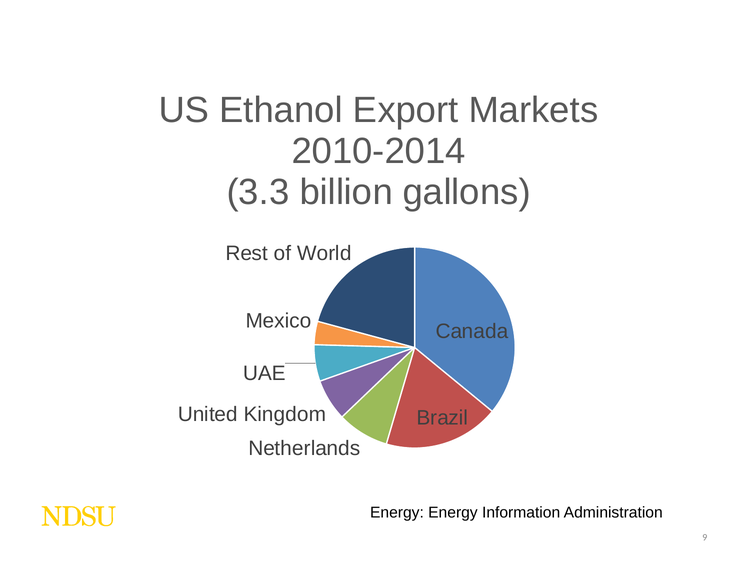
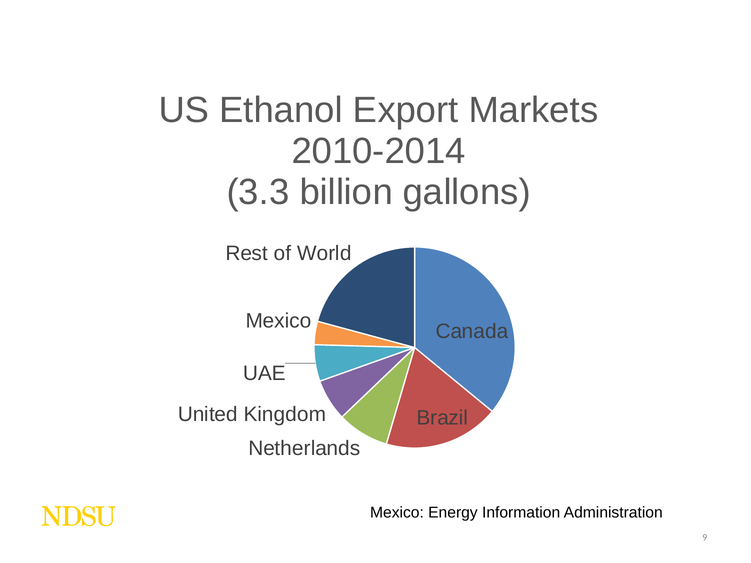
Energy at (397, 513): Energy -> Mexico
